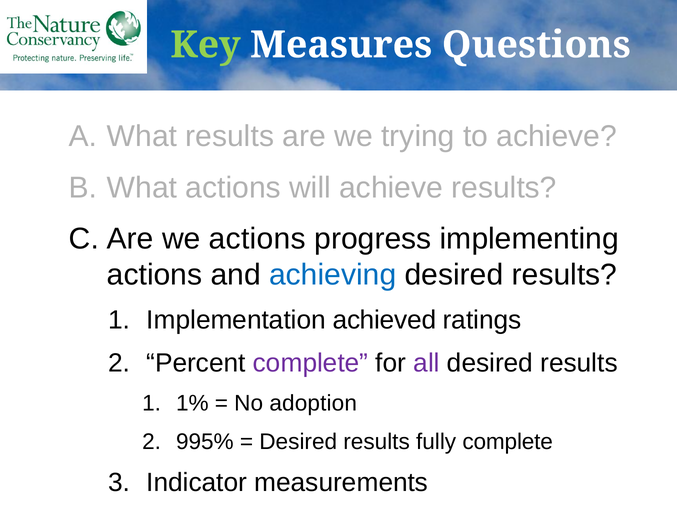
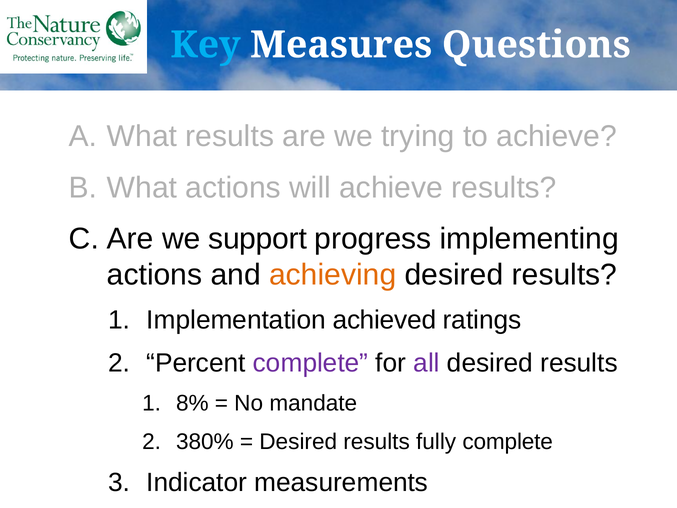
Key colour: light green -> light blue
we actions: actions -> support
achieving colour: blue -> orange
1%: 1% -> 8%
adoption: adoption -> mandate
995%: 995% -> 380%
